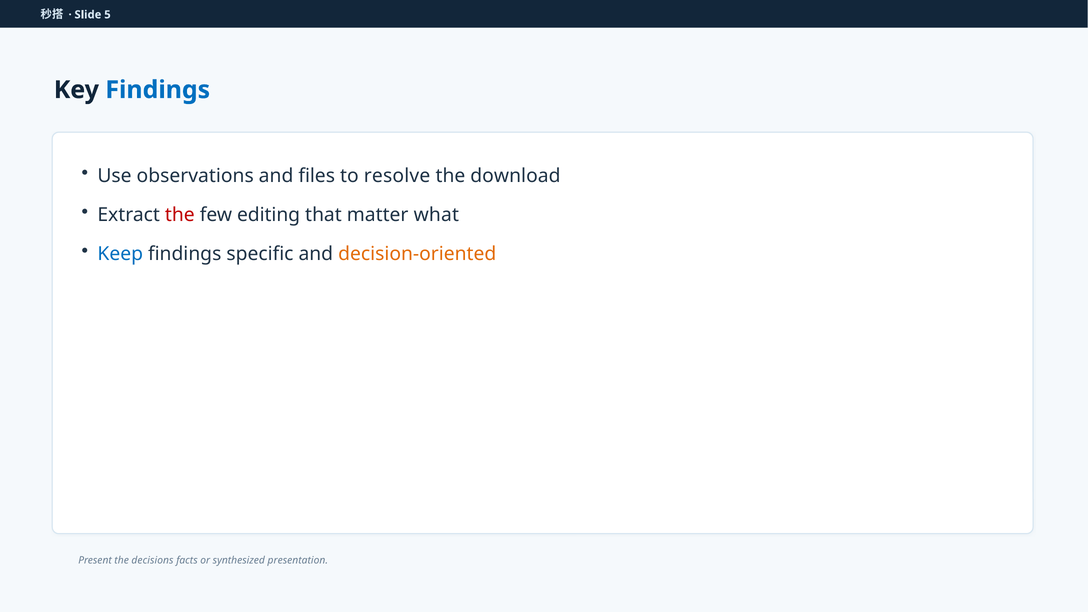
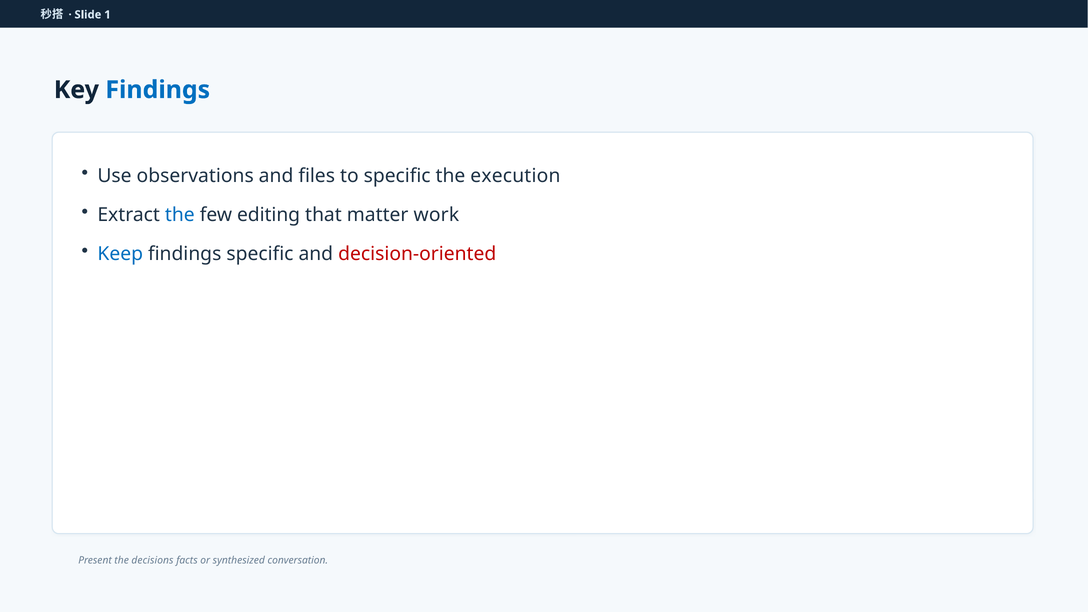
5: 5 -> 1
to resolve: resolve -> specific
download: download -> execution
the at (180, 215) colour: red -> blue
what: what -> work
decision-oriented colour: orange -> red
presentation: presentation -> conversation
